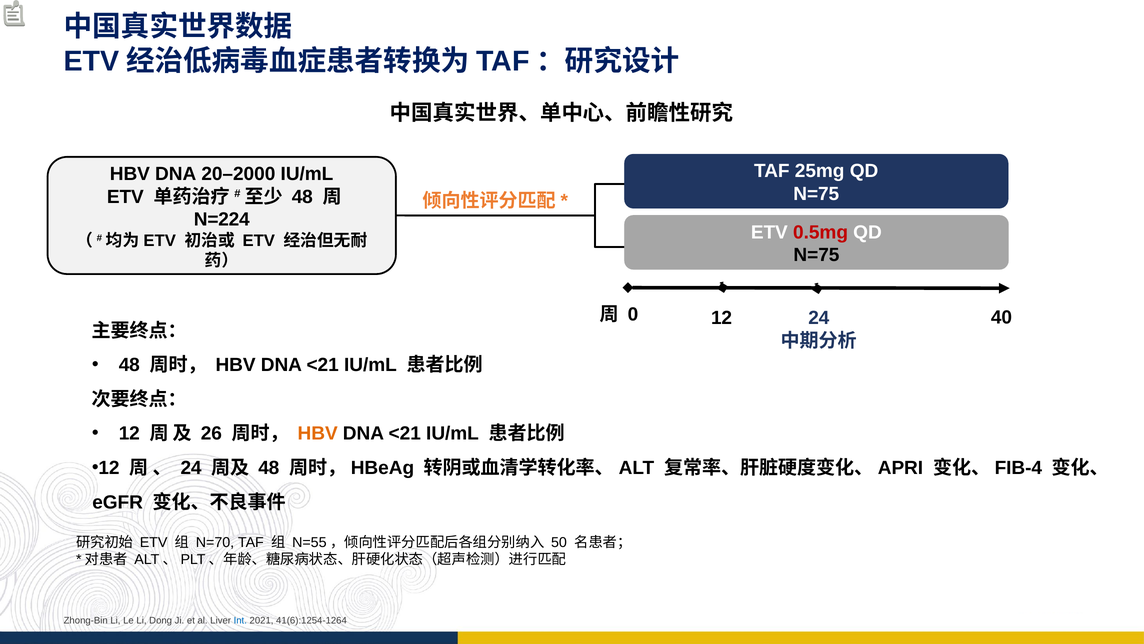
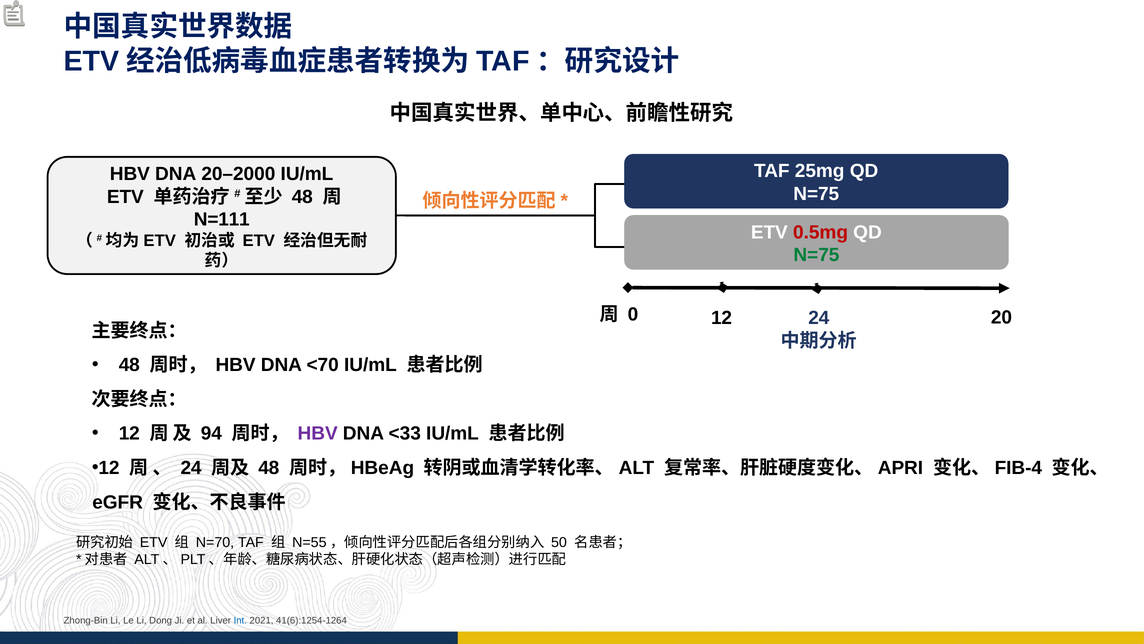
N=224: N=224 -> N=111
N=75 at (816, 255) colour: black -> green
40: 40 -> 20
<21 at (323, 365): <21 -> <70
26: 26 -> 94
HBV at (318, 433) colour: orange -> purple
<21 at (405, 433): <21 -> <33
